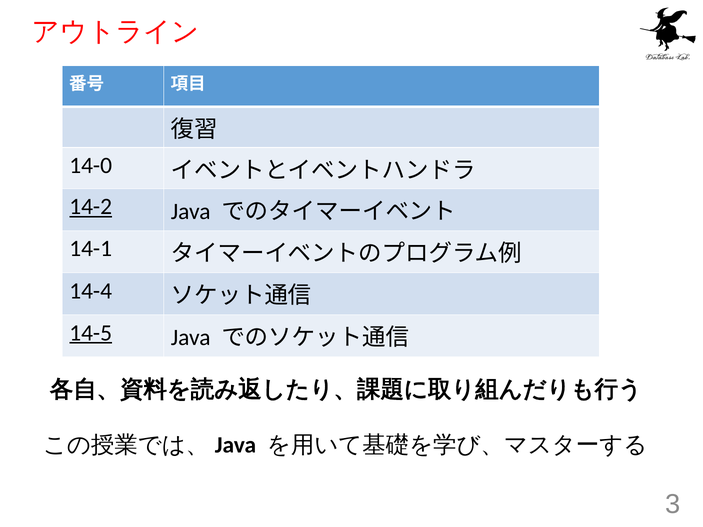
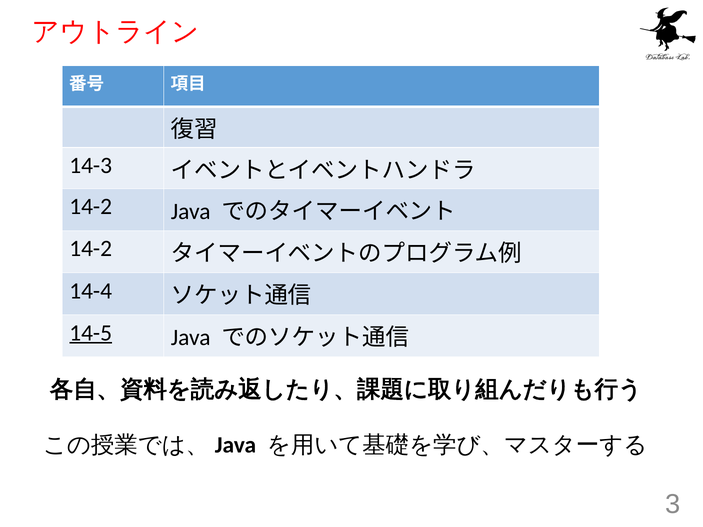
14-0: 14-0 -> 14-3
14-2 at (91, 207) underline: present -> none
14-1 at (91, 249): 14-1 -> 14-2
